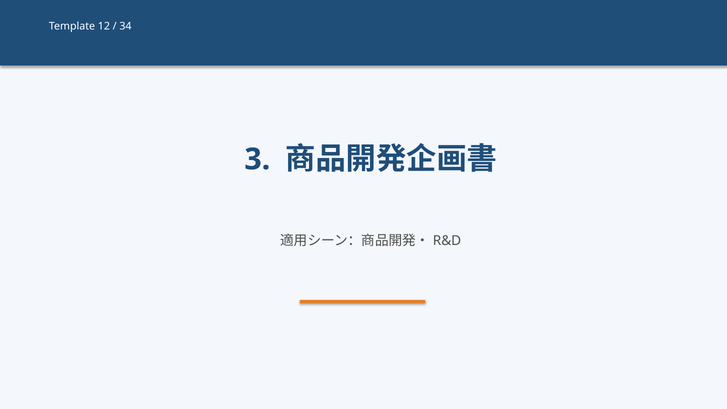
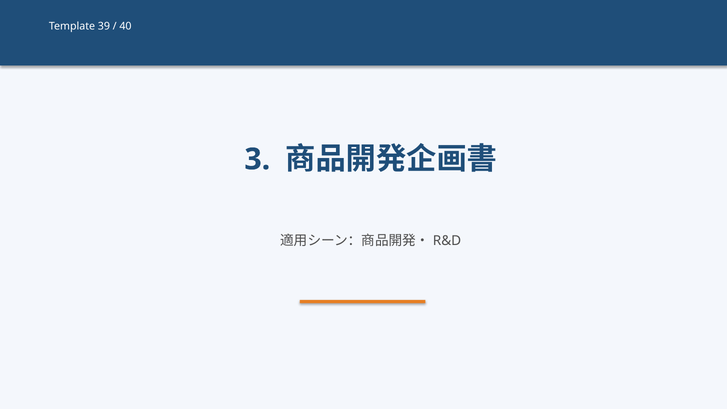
12: 12 -> 39
34: 34 -> 40
